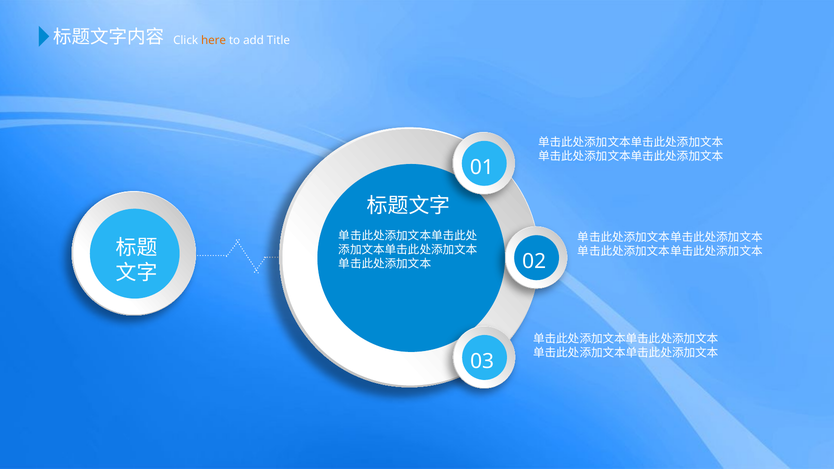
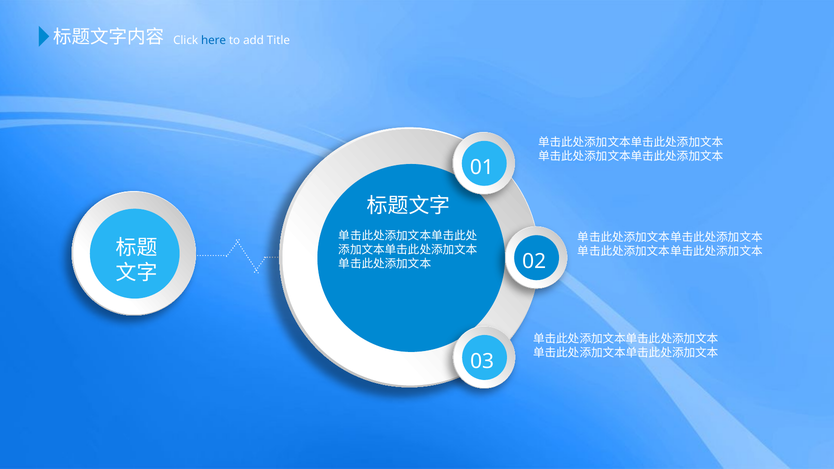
here colour: orange -> blue
